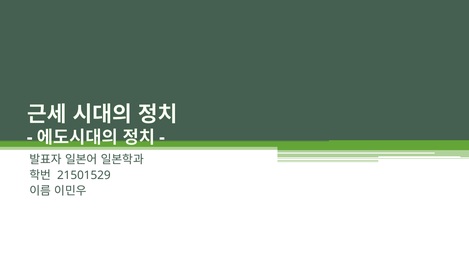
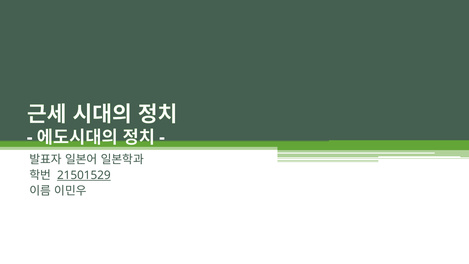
21501529 underline: none -> present
